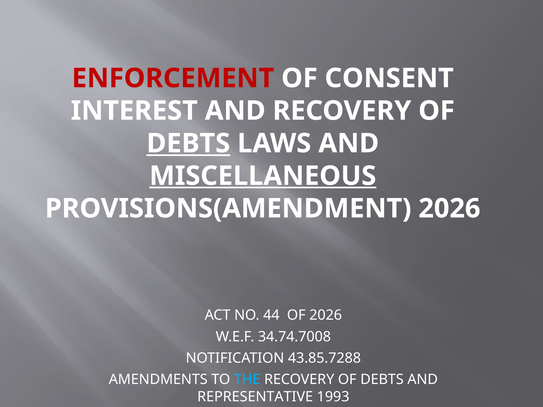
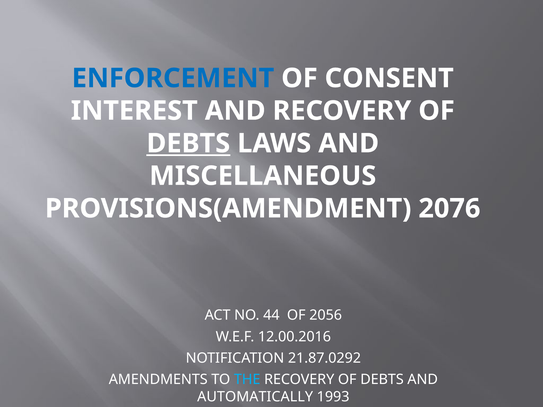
ENFORCEMENT colour: red -> blue
MISCELLANEOUS underline: present -> none
PROVISIONS(AMENDMENT 2026: 2026 -> 2076
OF 2026: 2026 -> 2056
34.74.7008: 34.74.7008 -> 12.00.2016
43.85.7288: 43.85.7288 -> 21.87.0292
REPRESENTATIVE: REPRESENTATIVE -> AUTOMATICALLY
